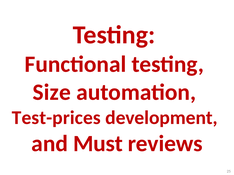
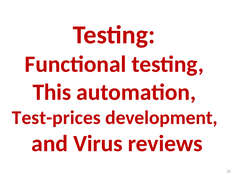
Size: Size -> This
Must: Must -> Virus
